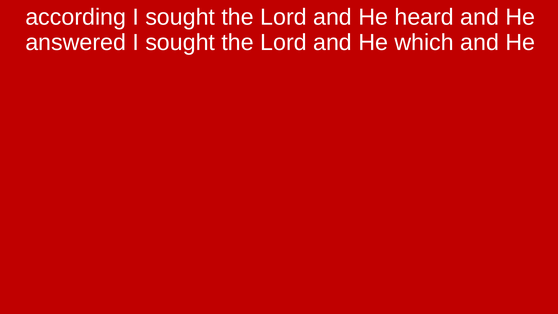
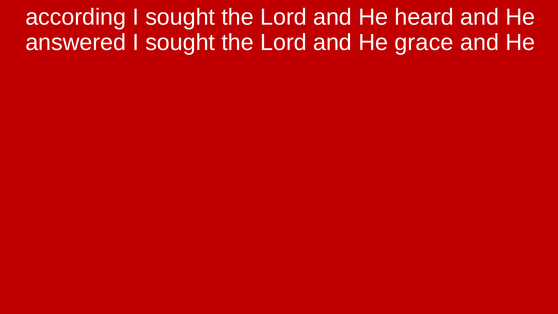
which: which -> grace
